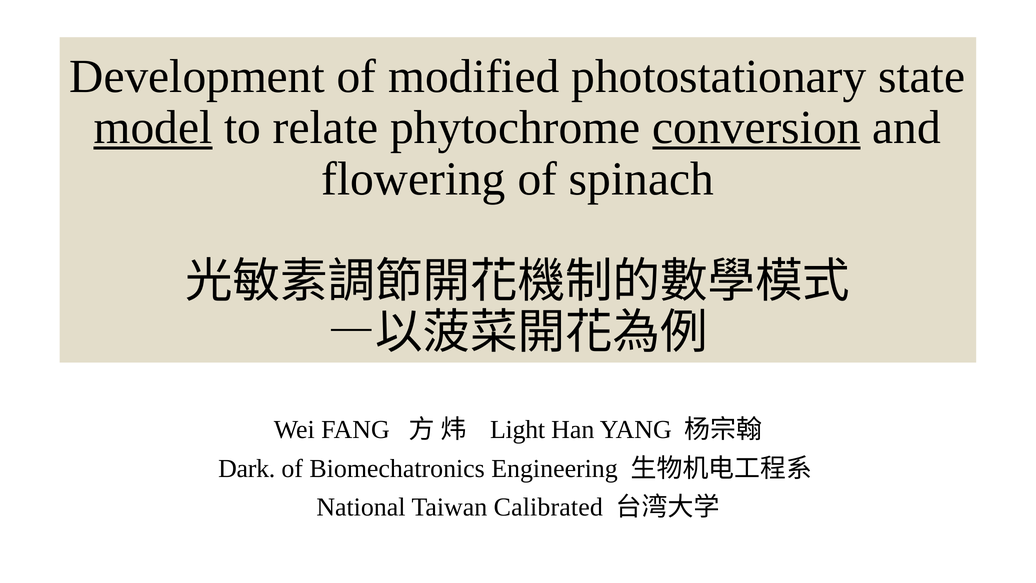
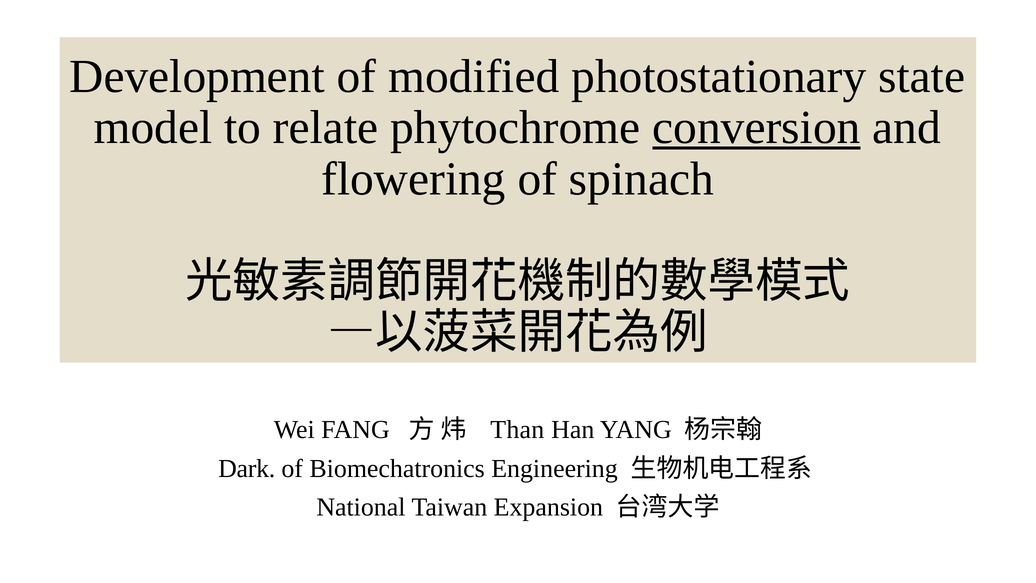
model underline: present -> none
Light: Light -> Than
Calibrated: Calibrated -> Expansion
